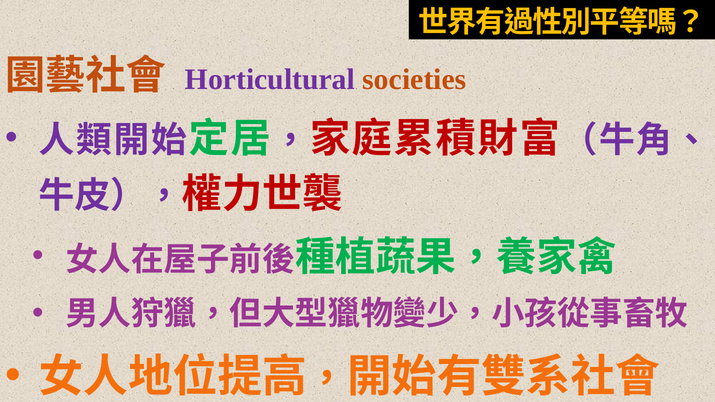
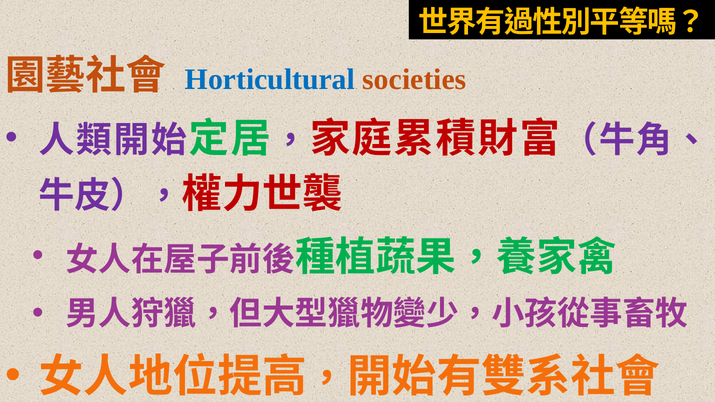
Horticultural colour: purple -> blue
